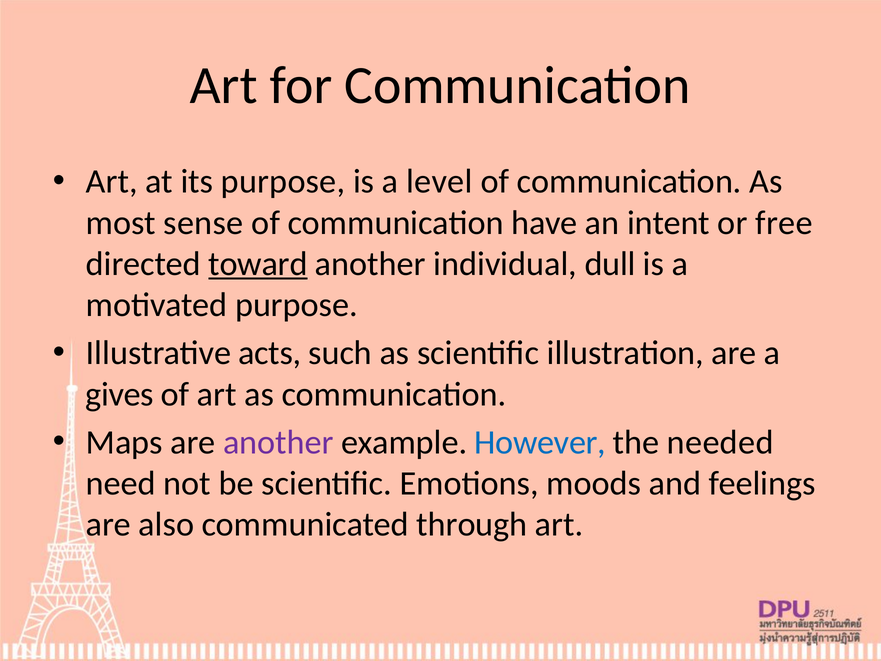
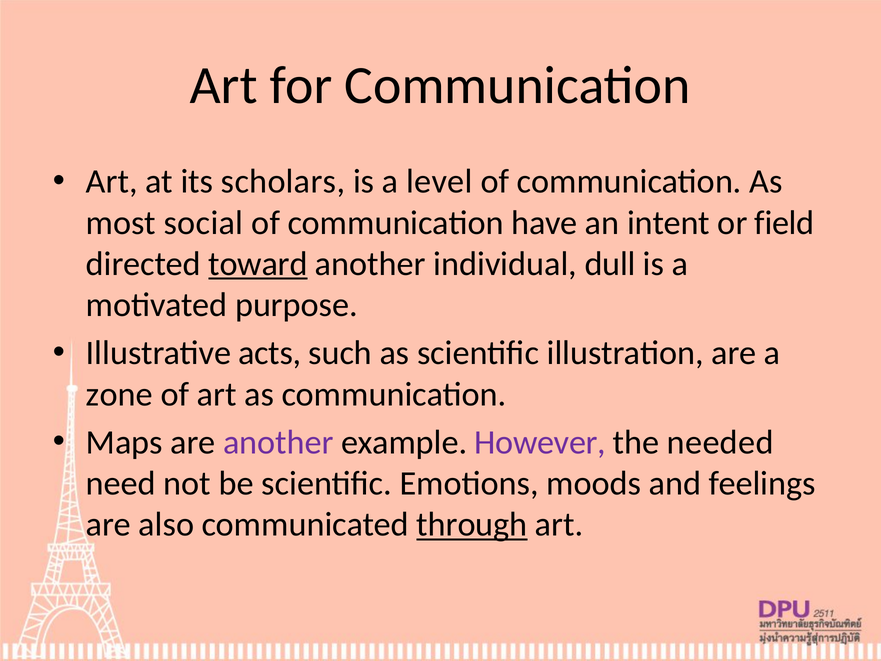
its purpose: purpose -> scholars
sense: sense -> social
free: free -> field
gives: gives -> zone
However colour: blue -> purple
through underline: none -> present
